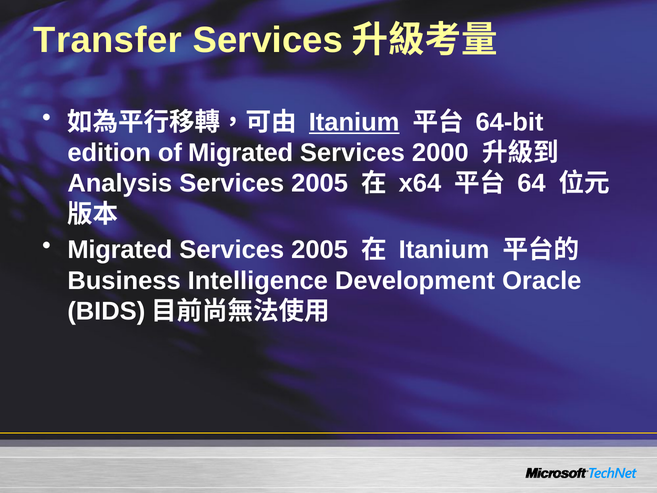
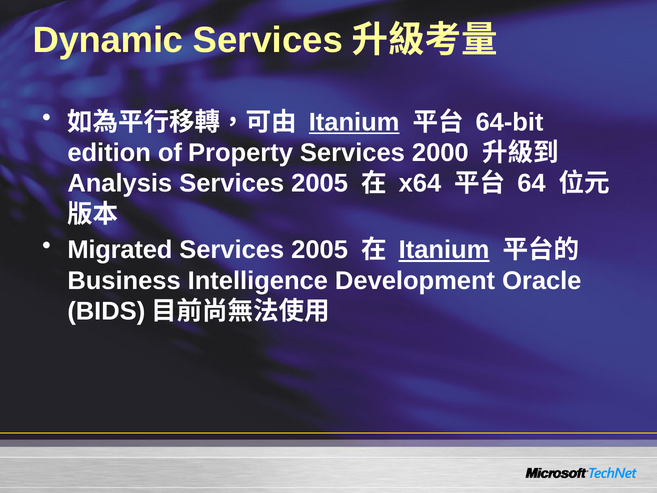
Transfer: Transfer -> Dynamic
of Migrated: Migrated -> Property
Itanium at (444, 250) underline: none -> present
